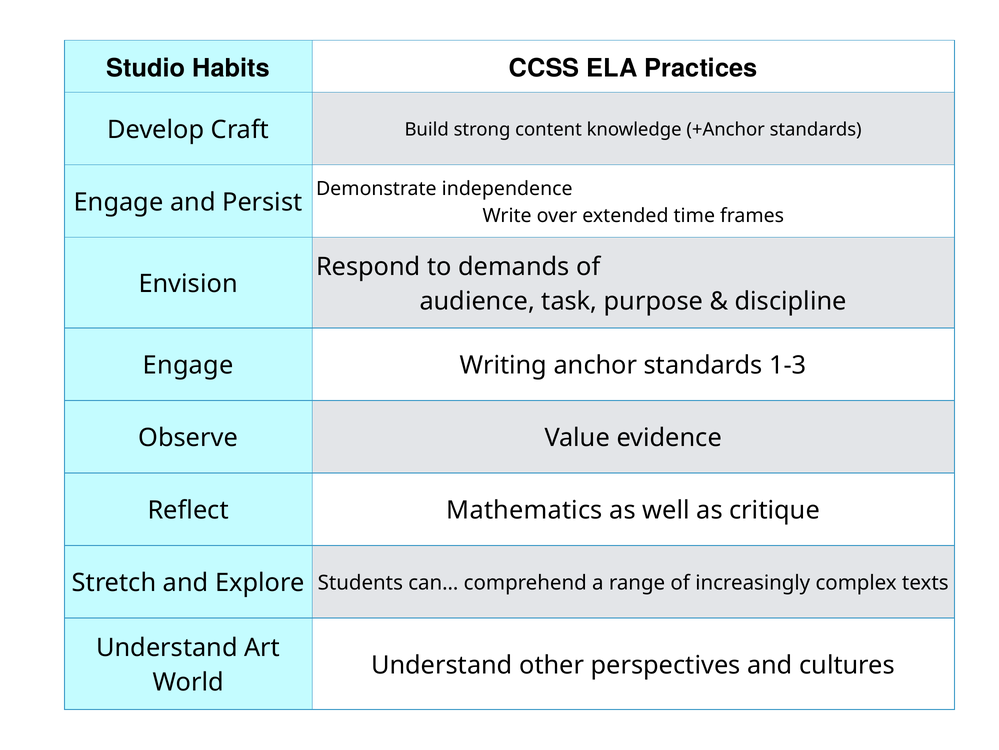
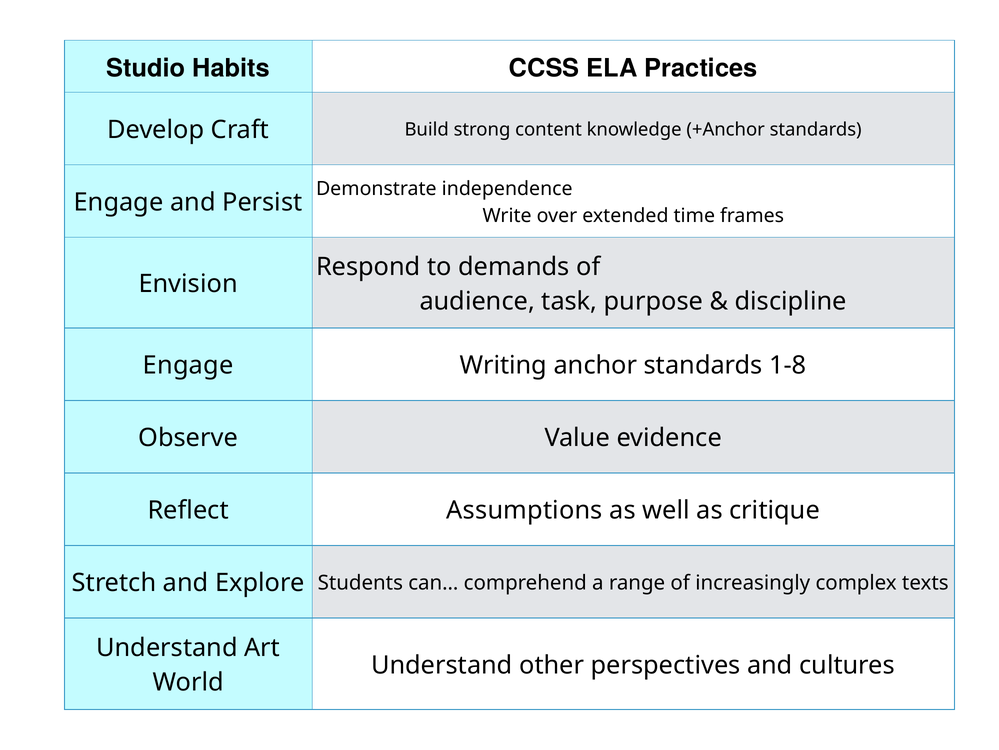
1-3: 1-3 -> 1-8
Mathematics: Mathematics -> Assumptions
